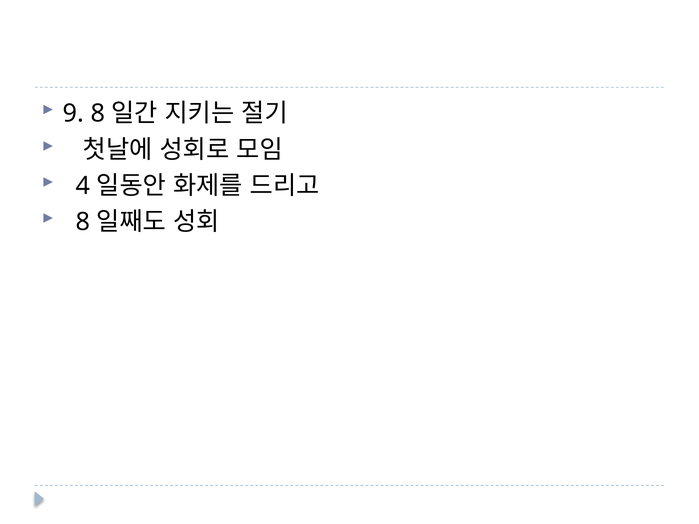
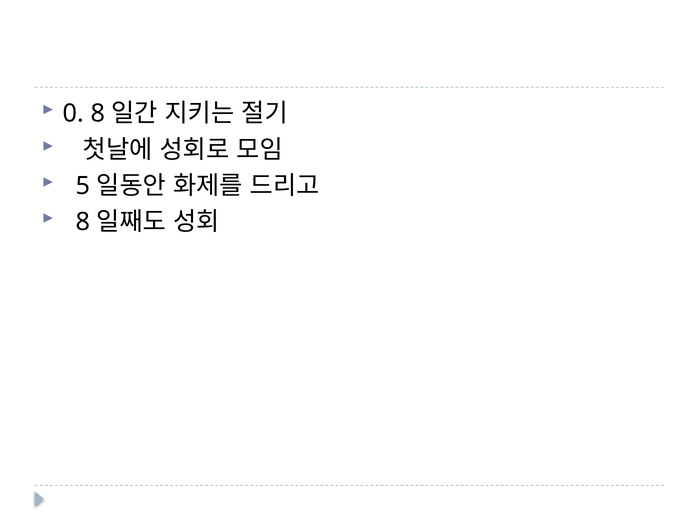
9: 9 -> 0
4: 4 -> 5
